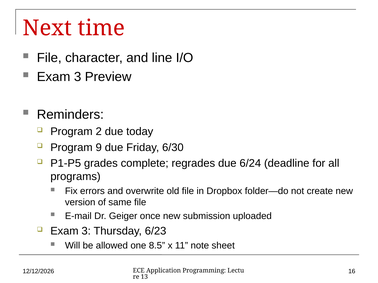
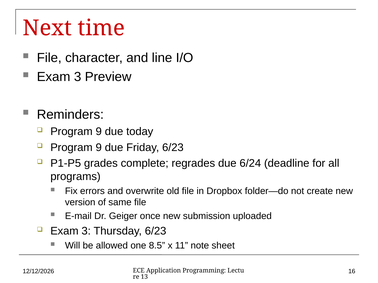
2 at (99, 132): 2 -> 9
Friday 6/30: 6/30 -> 6/23
